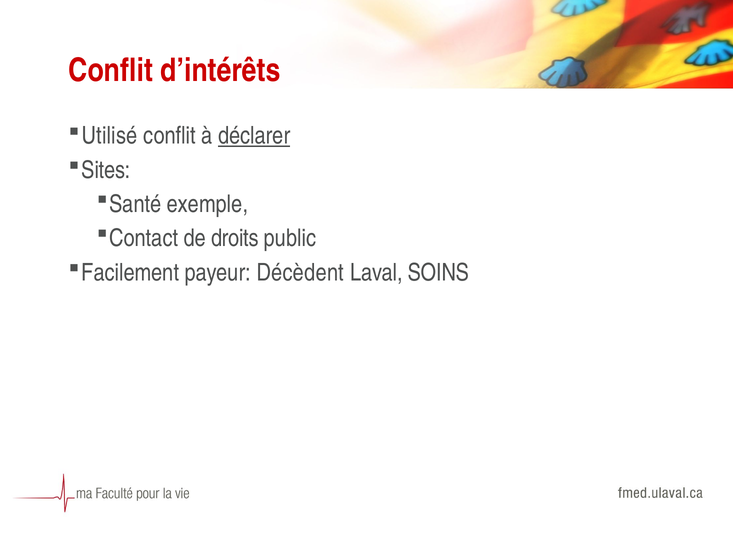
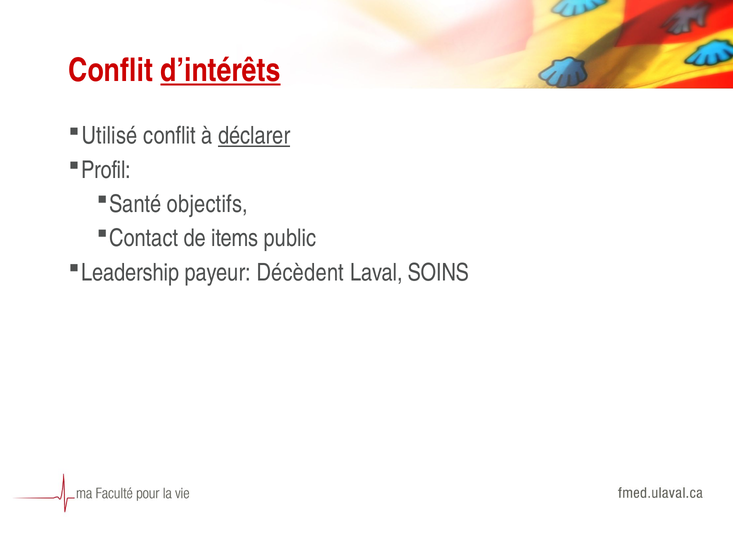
d’intérêts underline: none -> present
Sites: Sites -> Profil
exemple: exemple -> objectifs
droits: droits -> items
Facilement: Facilement -> Leadership
